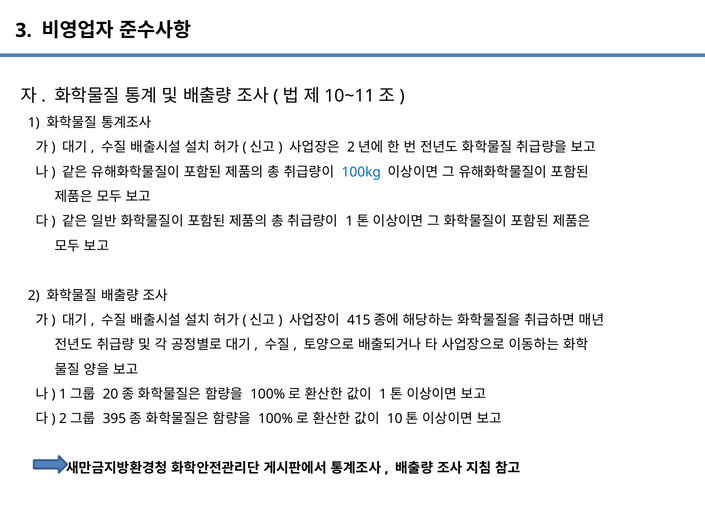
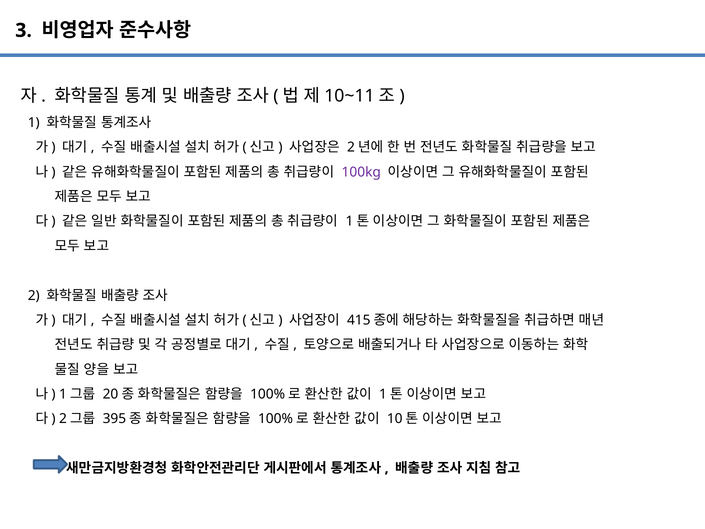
100kg colour: blue -> purple
